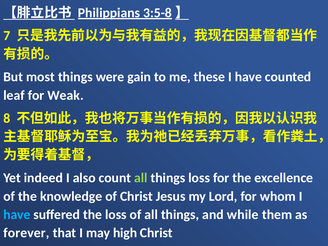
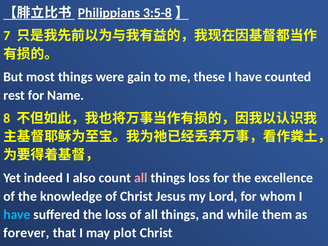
leaf: leaf -> rest
Weak: Weak -> Name
all at (141, 178) colour: light green -> pink
high: high -> plot
